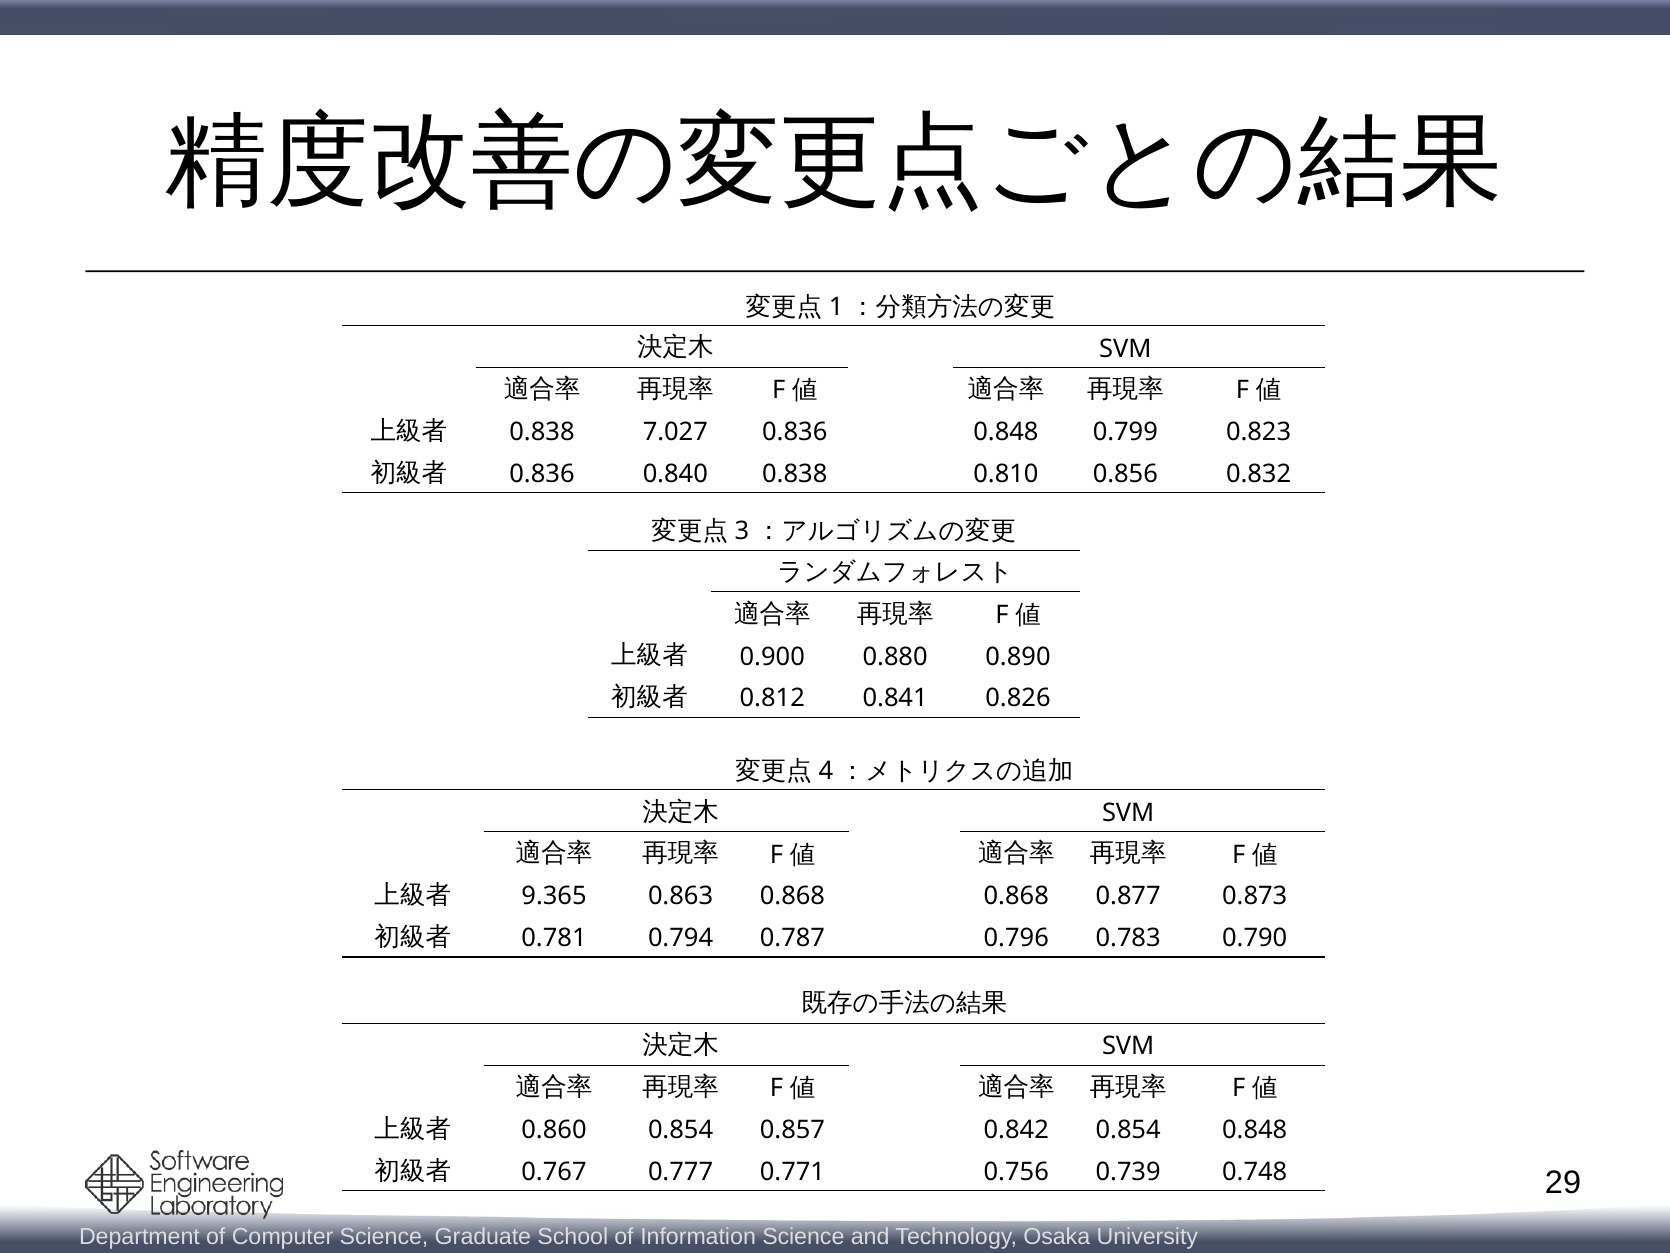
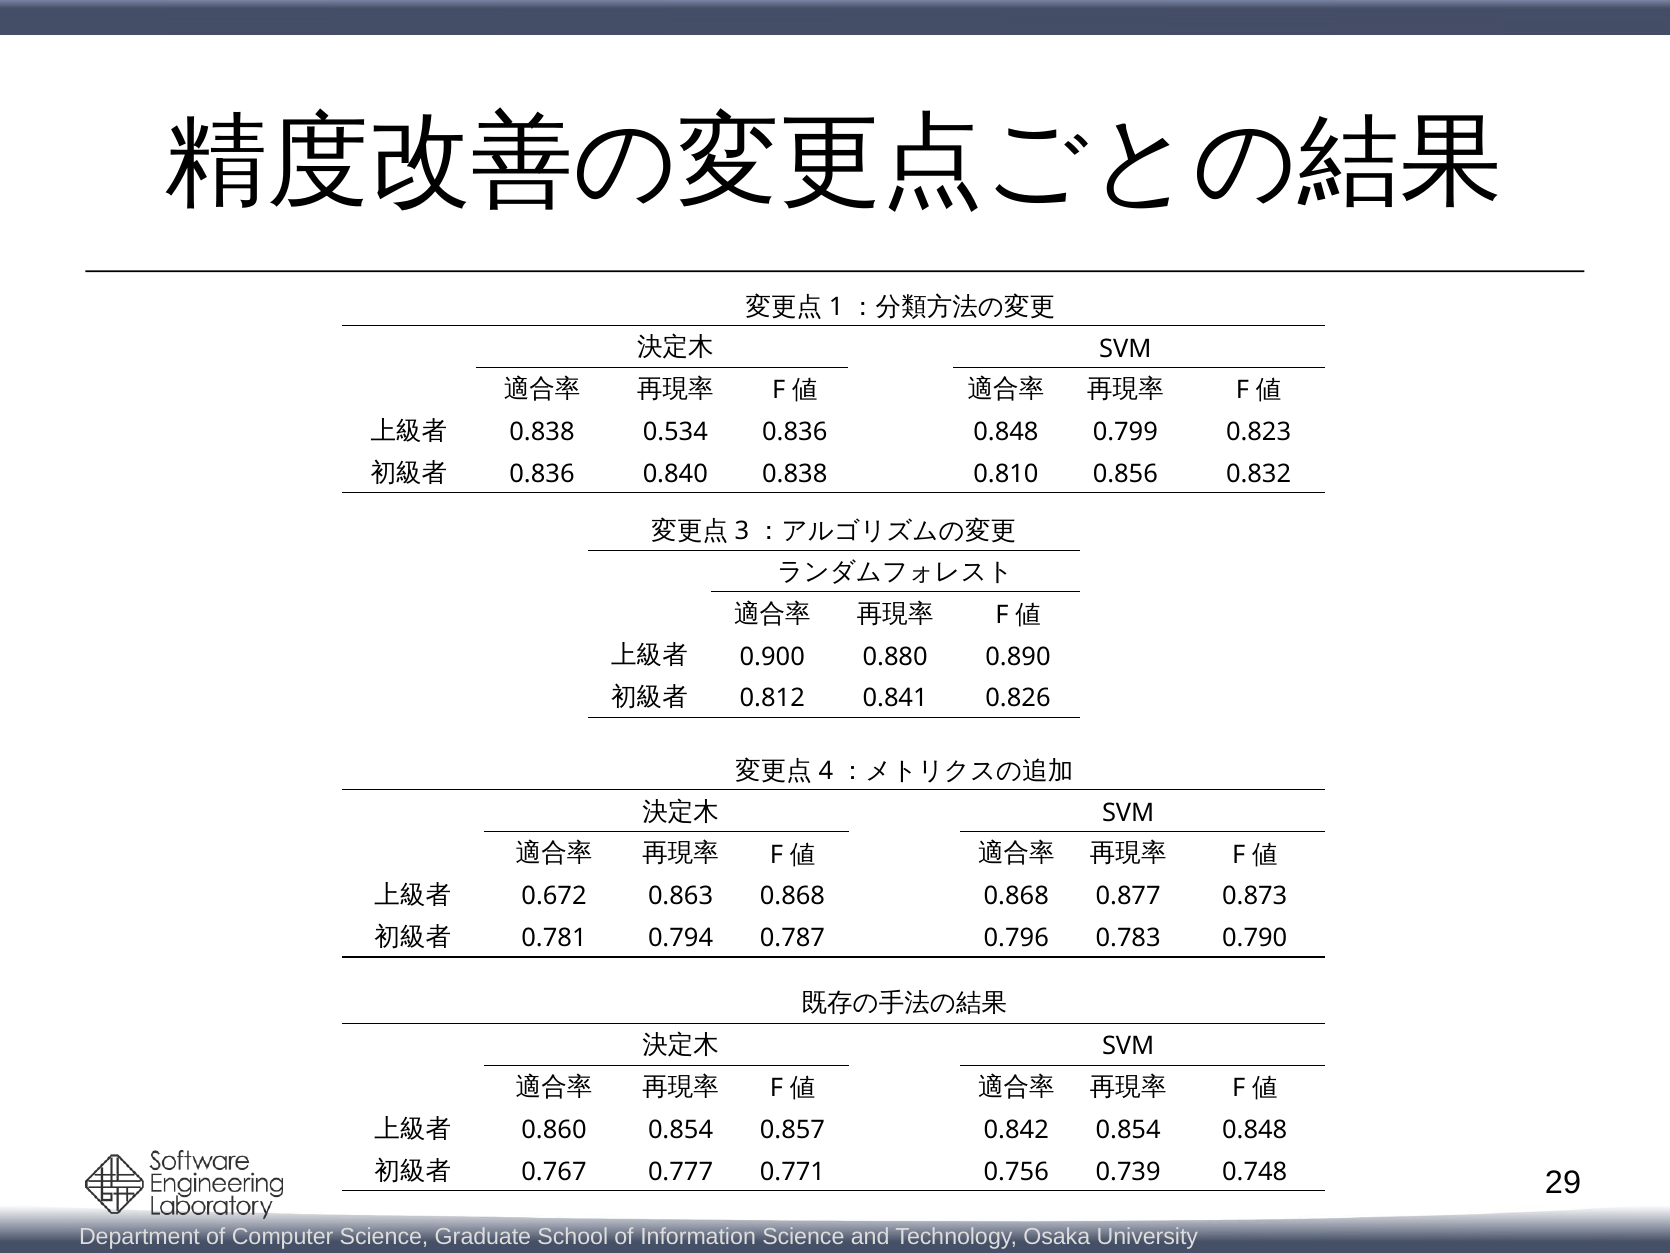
7.027: 7.027 -> 0.534
9.365: 9.365 -> 0.672
